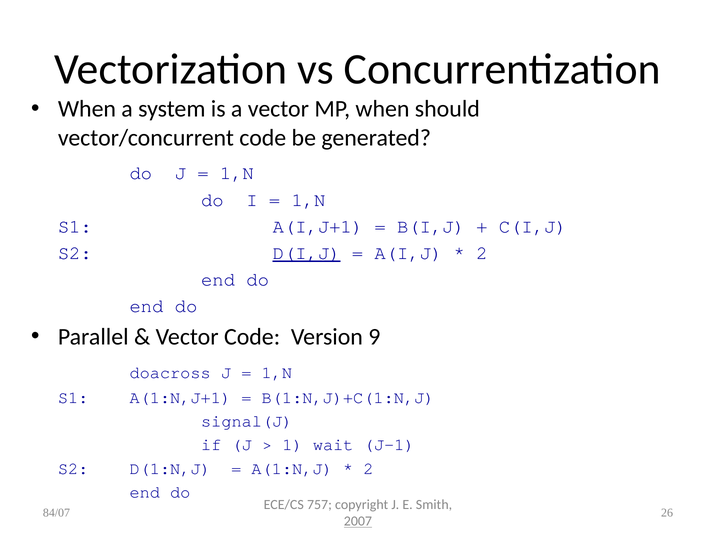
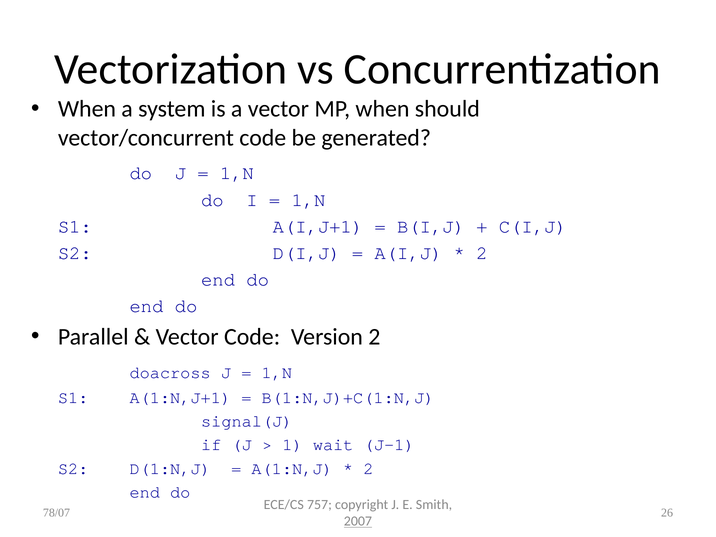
D(I,J underline: present -> none
Version 9: 9 -> 2
84/07: 84/07 -> 78/07
